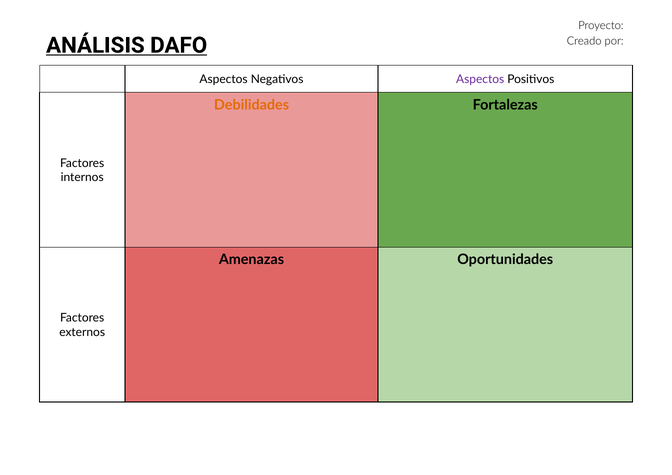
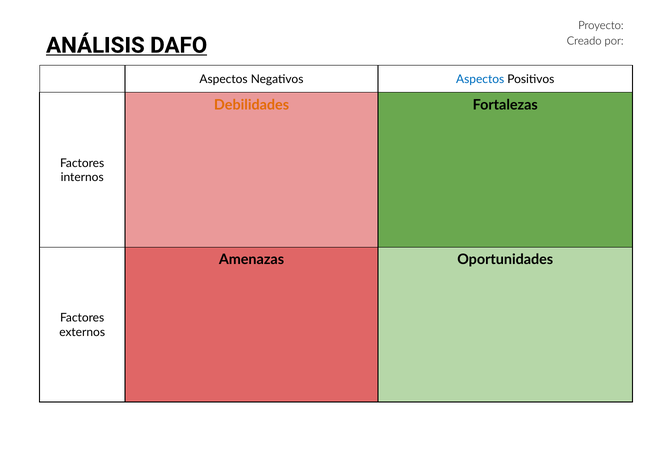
Aspectos at (480, 79) colour: purple -> blue
